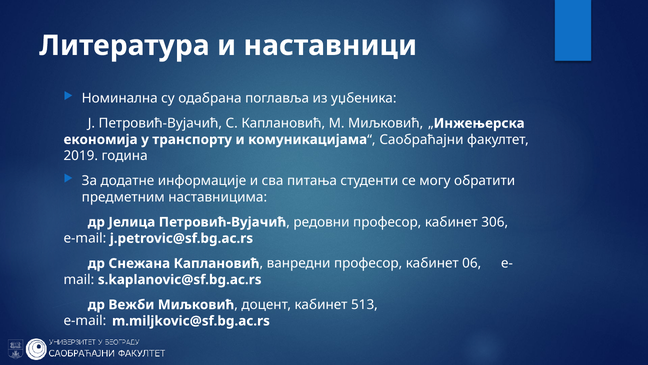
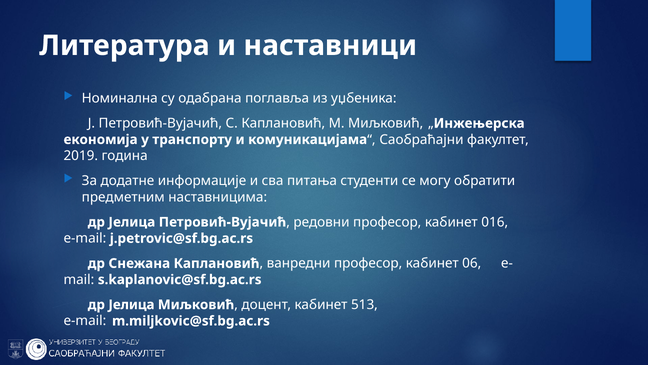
306: 306 -> 016
Вежби at (131, 304): Вежби -> Јелица
